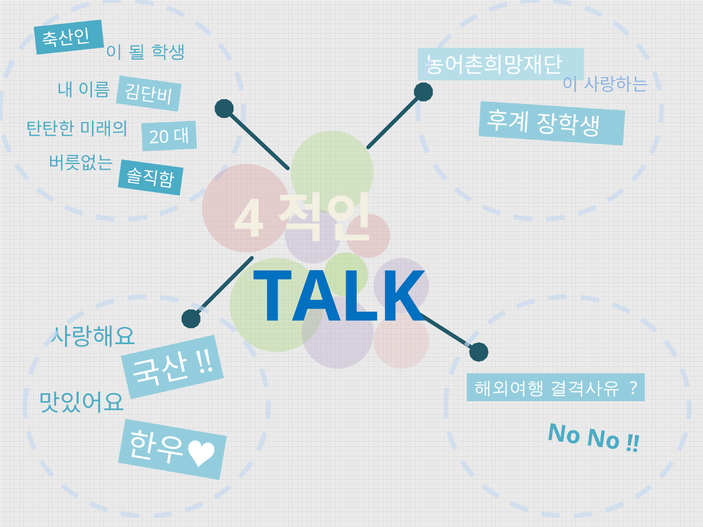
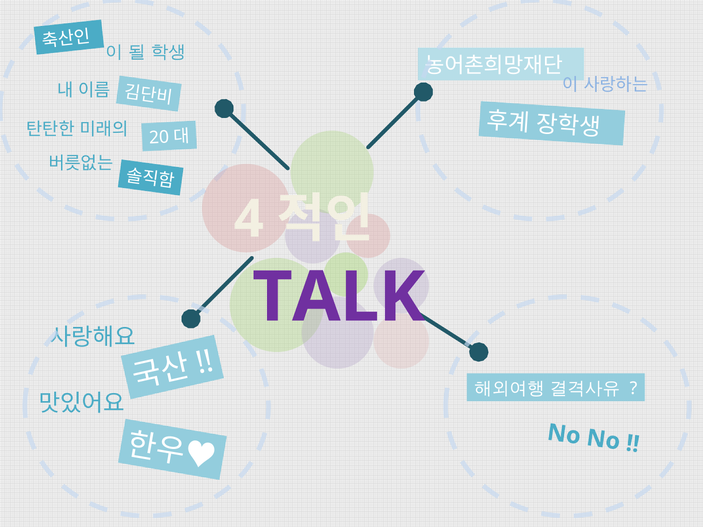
TALK colour: blue -> purple
